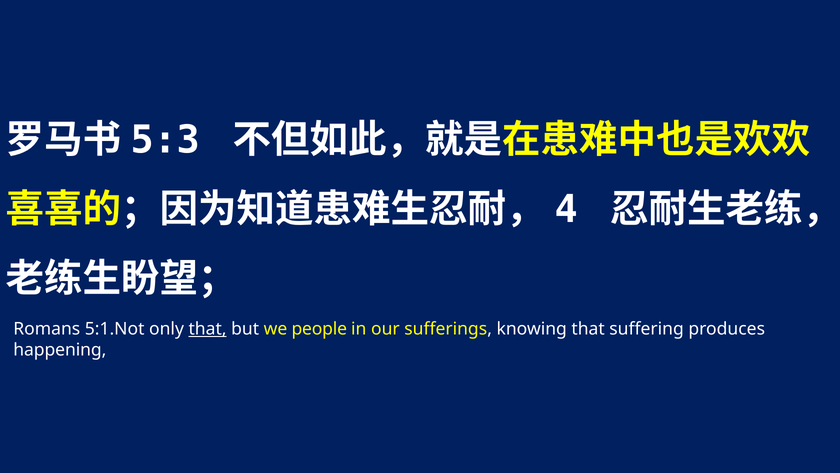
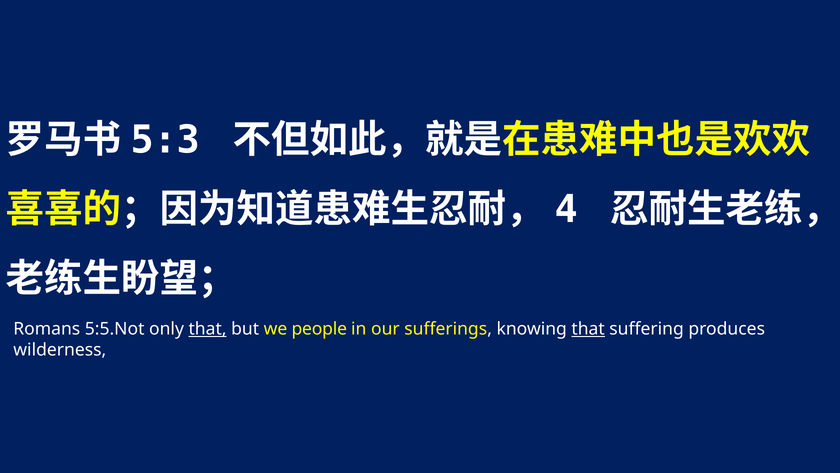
5:1.Not: 5:1.Not -> 5:5.Not
that at (588, 328) underline: none -> present
happening: happening -> wilderness
